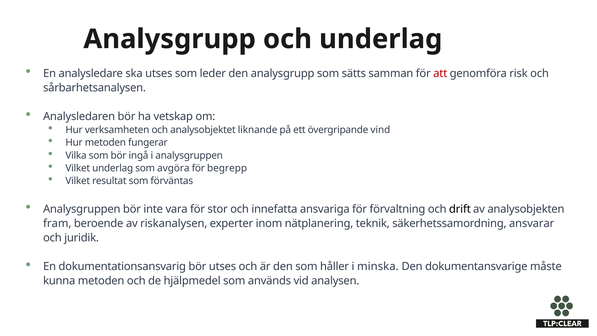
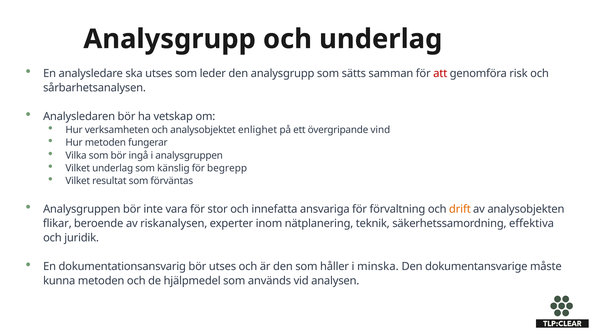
liknande: liknande -> enlighet
avgöra: avgöra -> känslig
drift colour: black -> orange
fram: fram -> flikar
ansvarar: ansvarar -> effektiva
